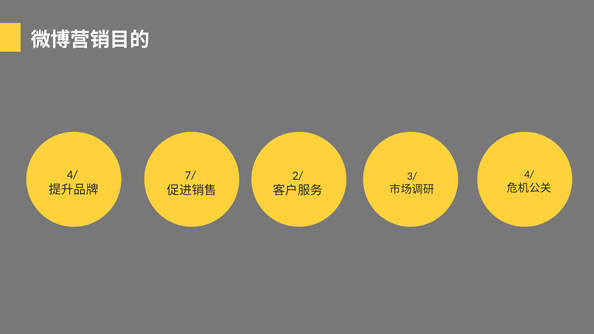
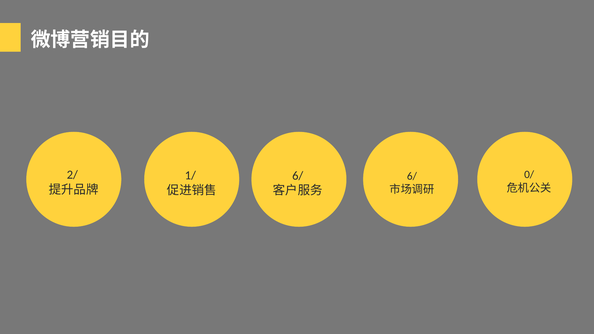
4/ at (72, 175): 4/ -> 2/
4/ at (529, 175): 4/ -> 0/
7/: 7/ -> 1/
2/ at (298, 176): 2/ -> 6/
3/ at (412, 176): 3/ -> 6/
